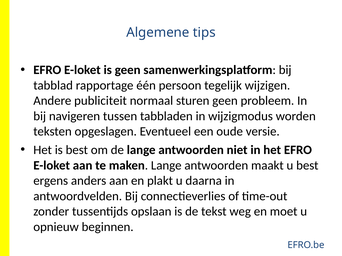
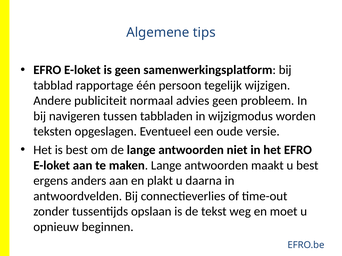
sturen: sturen -> advies
